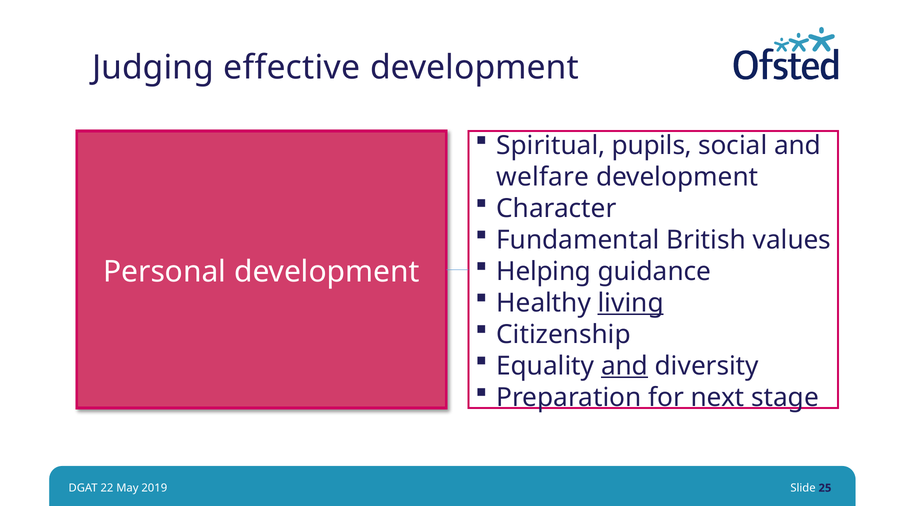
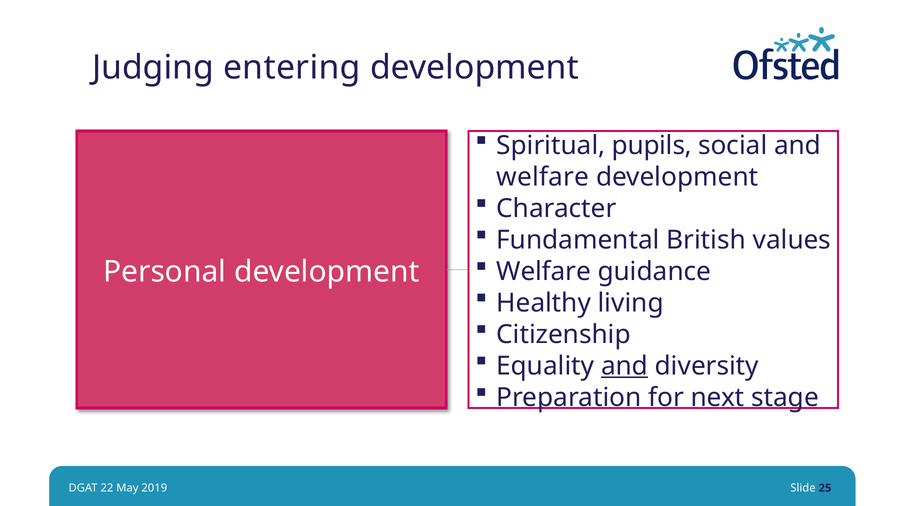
effective: effective -> entering
Helping at (544, 272): Helping -> Welfare
living underline: present -> none
